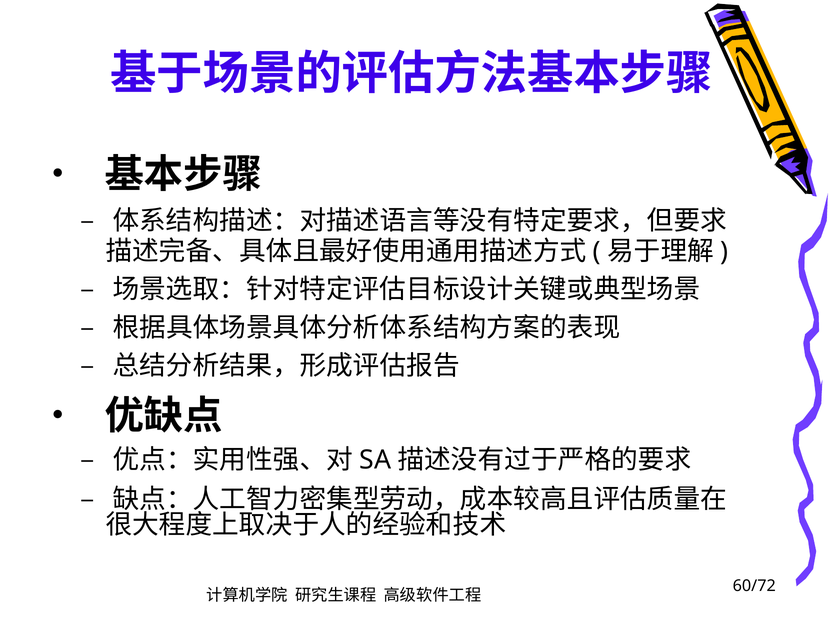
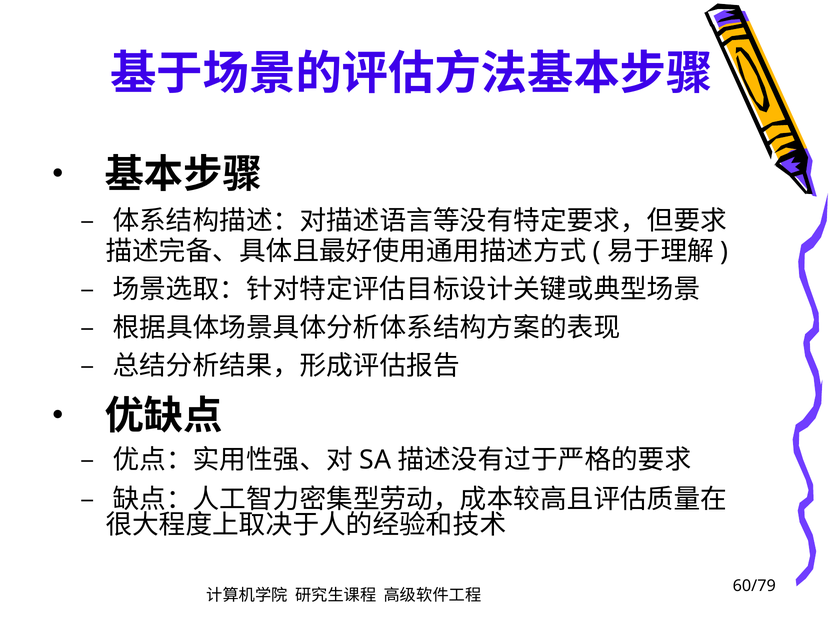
60/72: 60/72 -> 60/79
